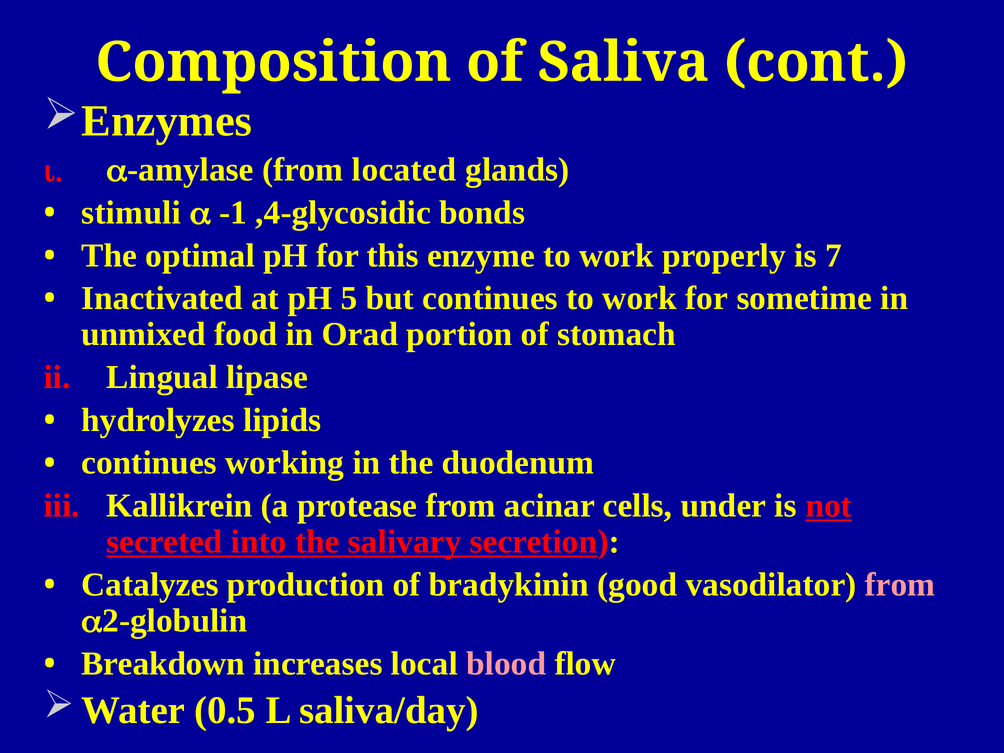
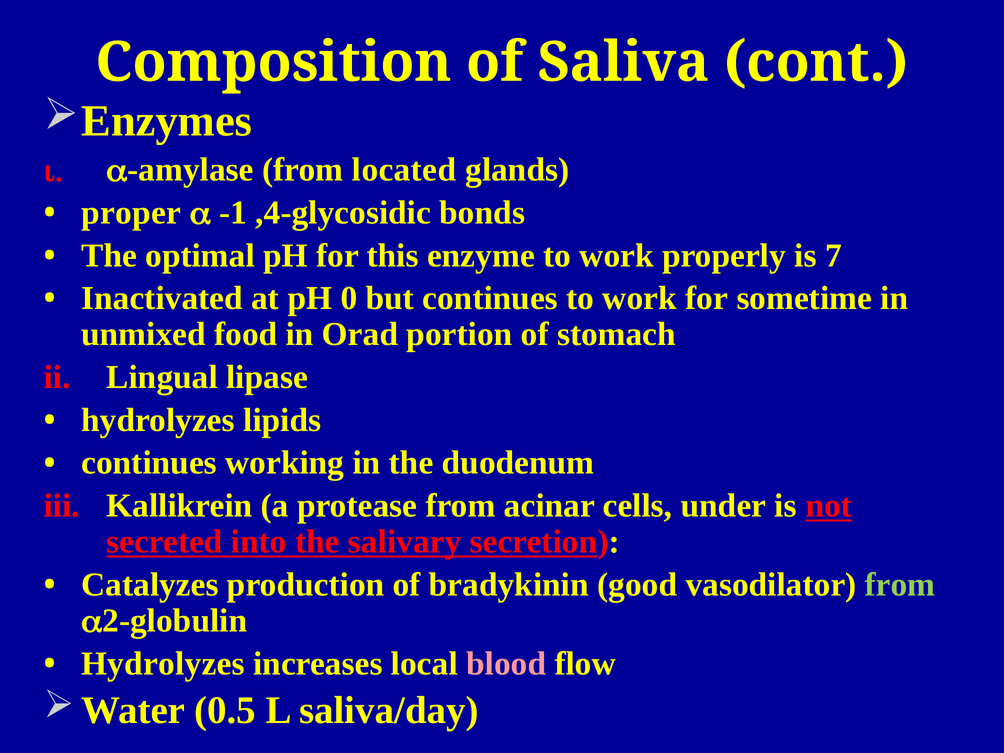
stimuli: stimuli -> proper
5: 5 -> 0
from at (900, 585) colour: pink -> light green
Breakdown at (163, 664): Breakdown -> Hydrolyzes
